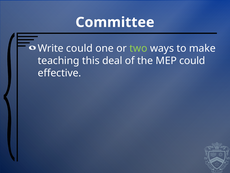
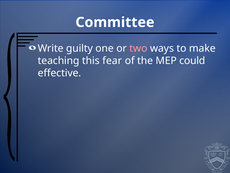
Write could: could -> guilty
two colour: light green -> pink
deal: deal -> fear
